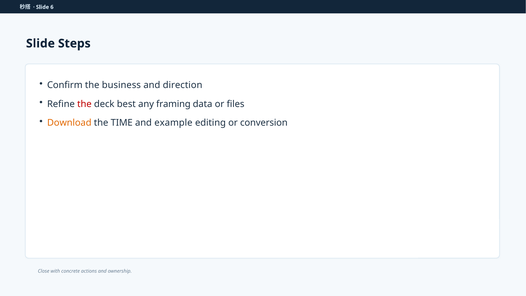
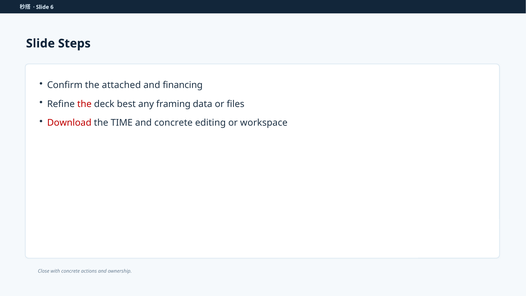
business: business -> attached
direction: direction -> financing
Download colour: orange -> red
and example: example -> concrete
conversion: conversion -> workspace
